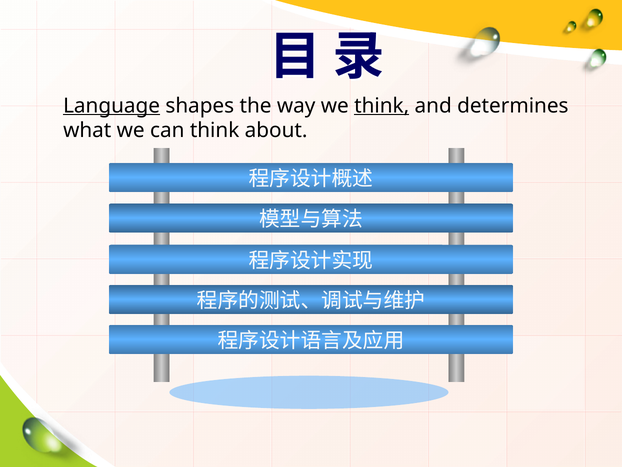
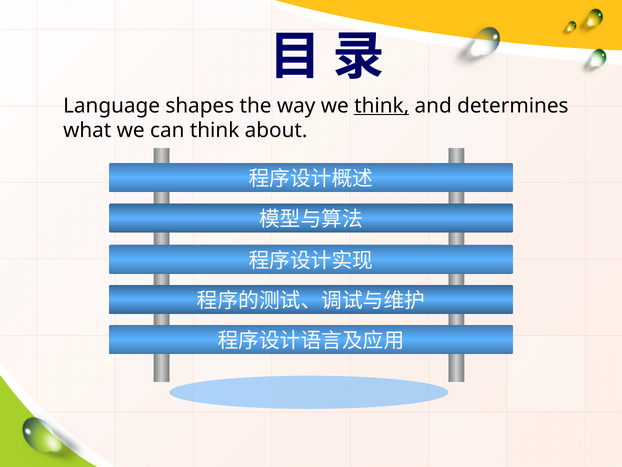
Language underline: present -> none
